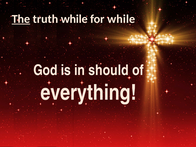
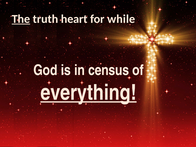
truth while: while -> heart
should: should -> census
everything underline: none -> present
